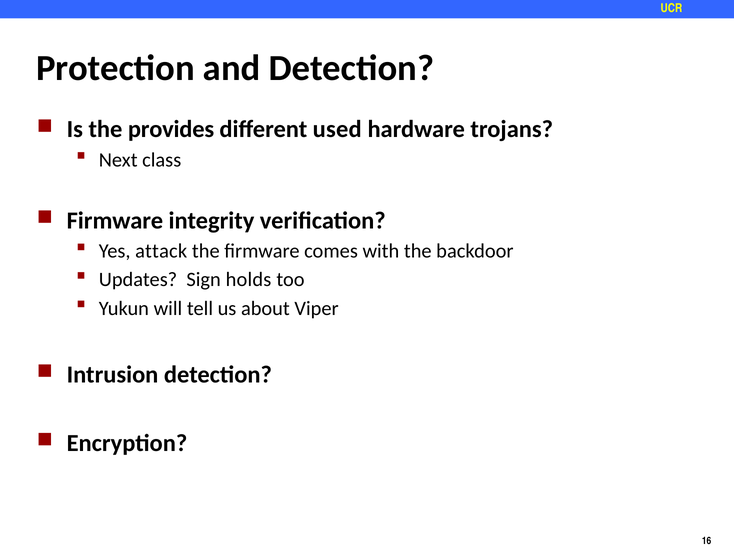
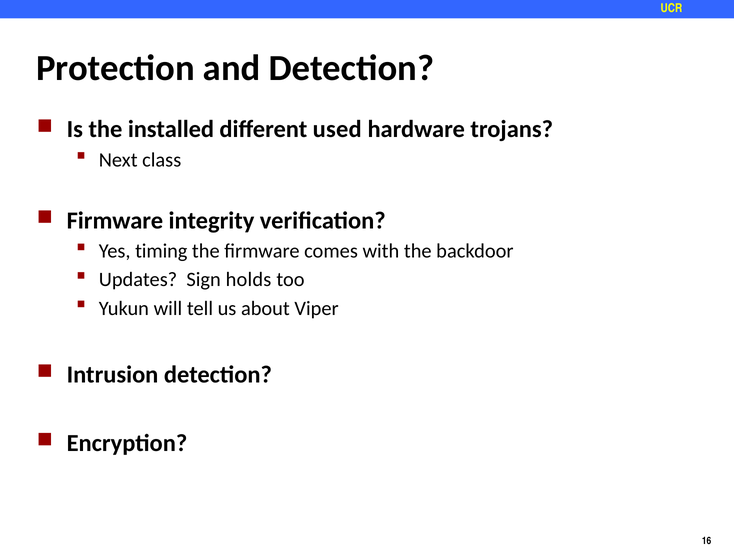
provides: provides -> installed
attack: attack -> timing
